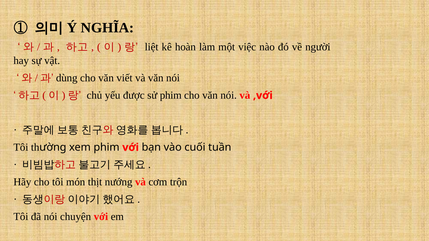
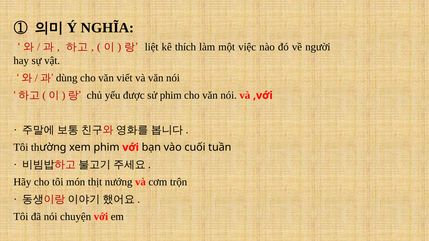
hoàn: hoàn -> thích
